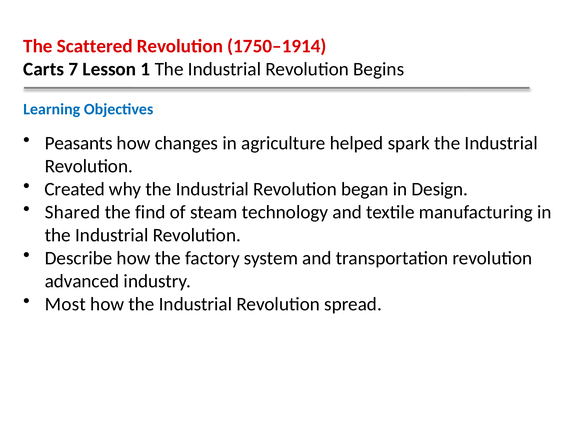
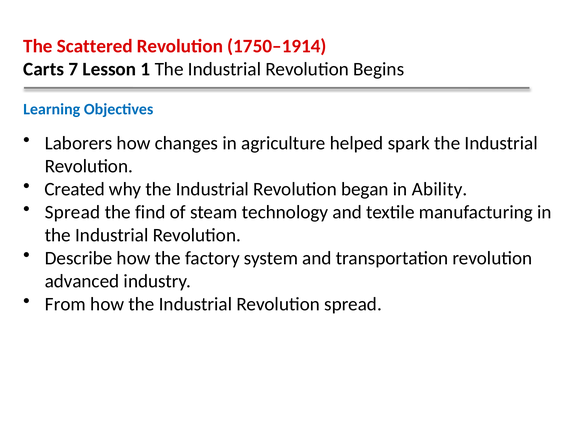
Peasants: Peasants -> Laborers
Design: Design -> Ability
Shared at (73, 212): Shared -> Spread
Most: Most -> From
